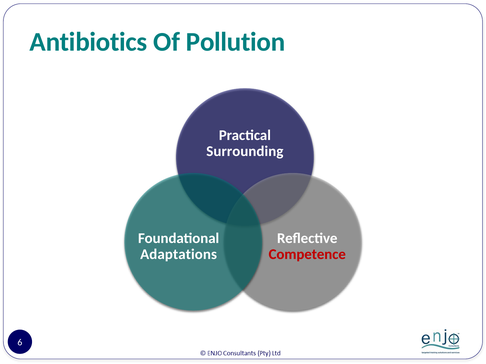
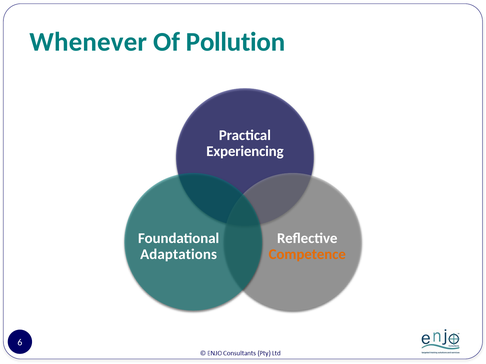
Antibiotics: Antibiotics -> Whenever
Surrounding: Surrounding -> Experiencing
Competence colour: red -> orange
